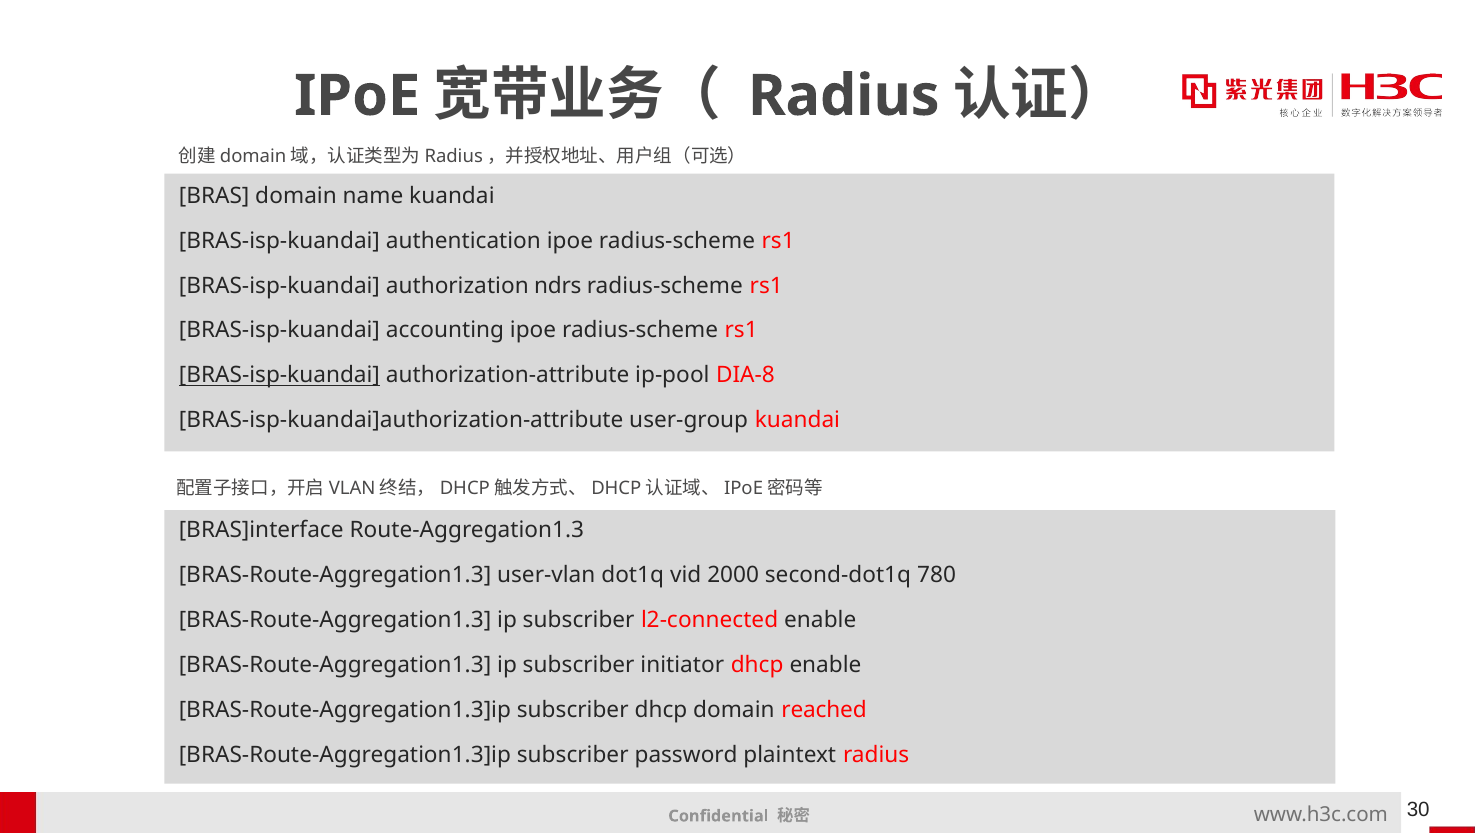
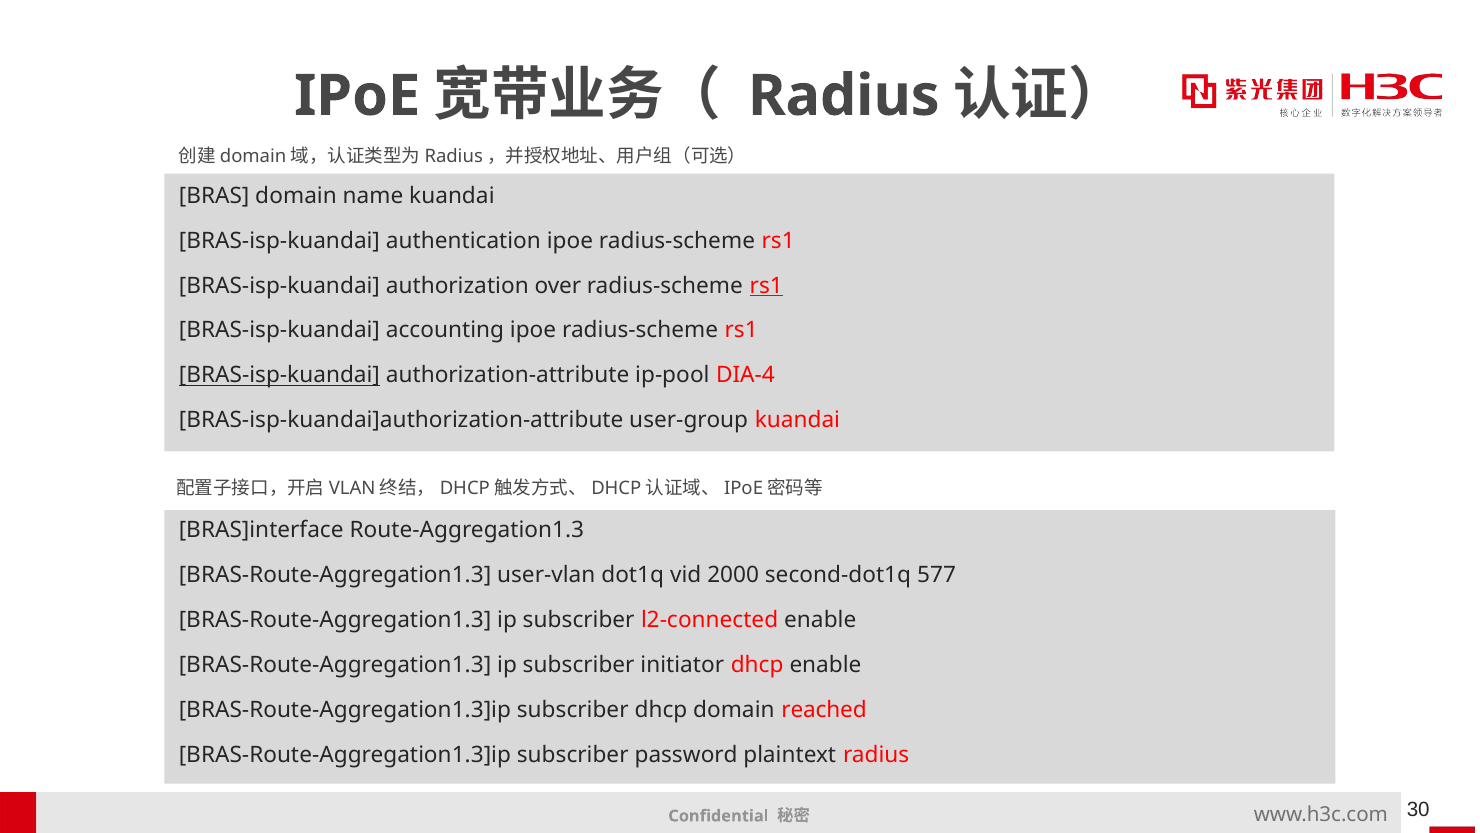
ndrs: ndrs -> over
rs1 at (766, 285) underline: none -> present
DIA-8: DIA-8 -> DIA-4
780: 780 -> 577
